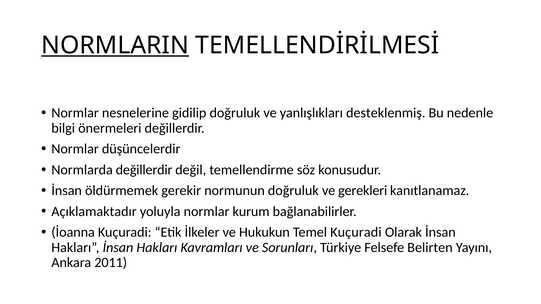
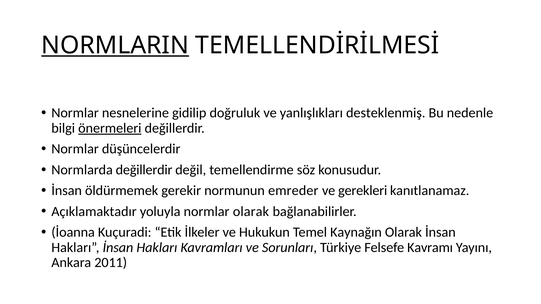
önermeleri underline: none -> present
normunun doğruluk: doğruluk -> emreder
normlar kurum: kurum -> olarak
Temel Kuçuradi: Kuçuradi -> Kaynağın
Belirten: Belirten -> Kavramı
